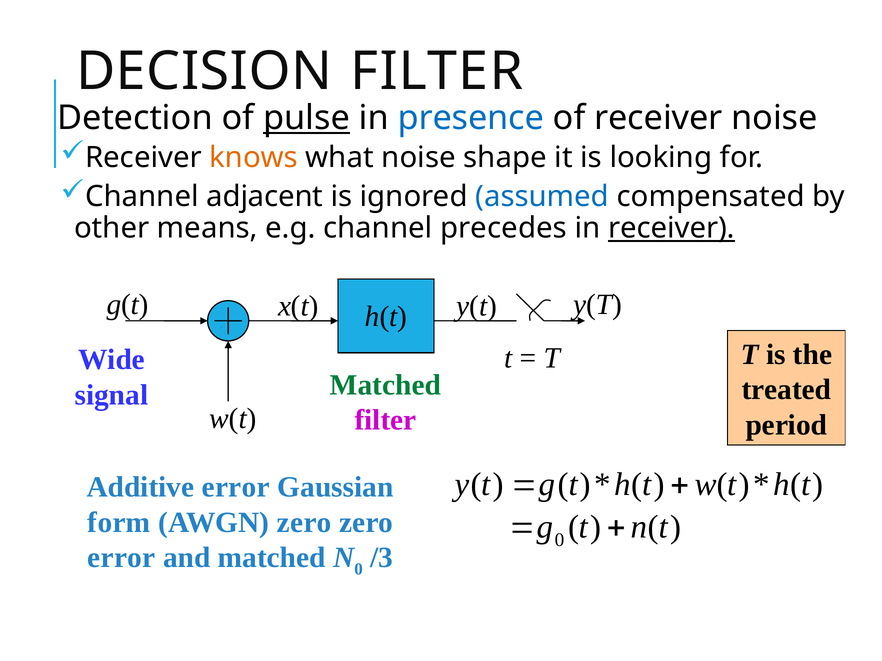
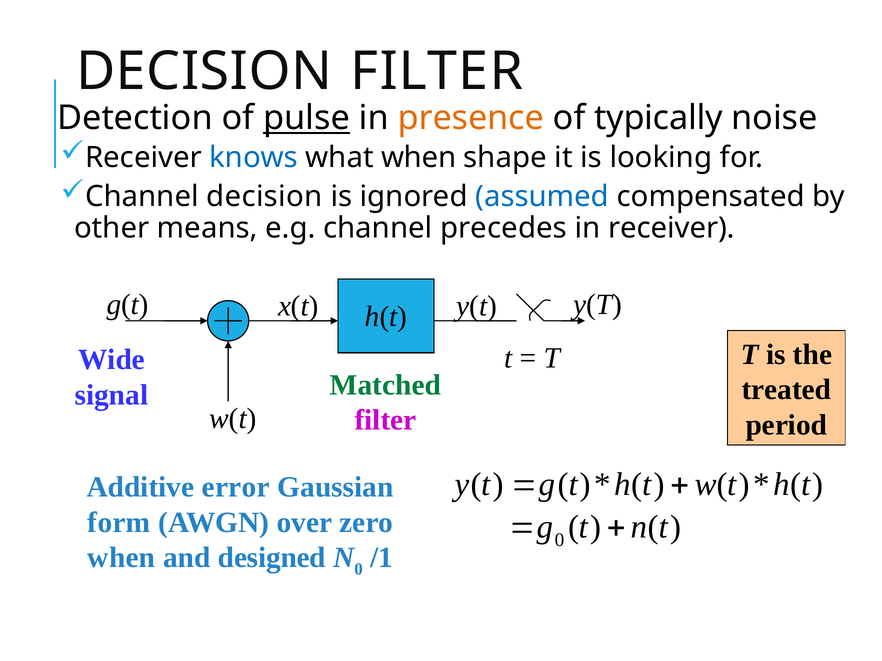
presence colour: blue -> orange
of receiver: receiver -> typically
knows colour: orange -> blue
what noise: noise -> when
Channel adjacent: adjacent -> decision
receiver at (671, 228) underline: present -> none
AWGN zero: zero -> over
error at (121, 558): error -> when
and matched: matched -> designed
/3: /3 -> /1
